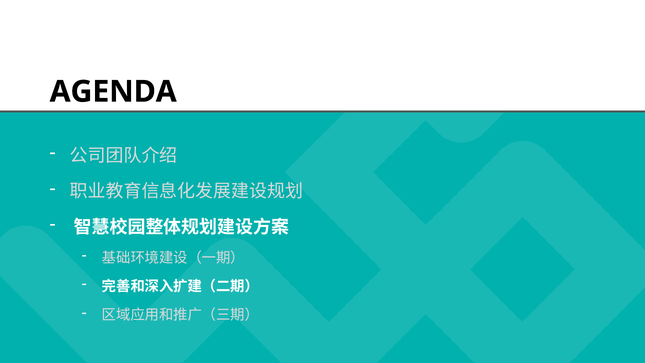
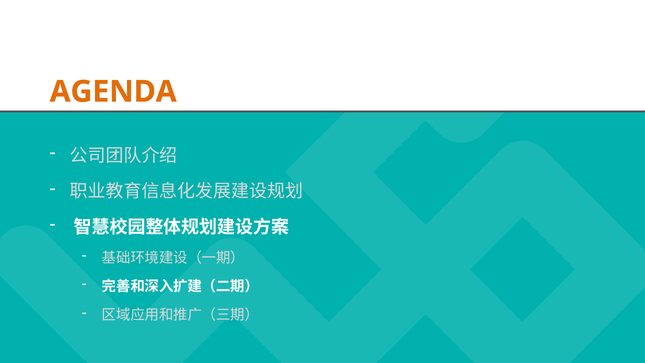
AGENDA colour: black -> orange
